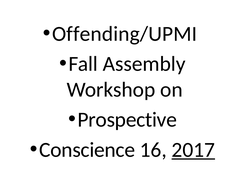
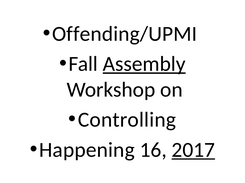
Assembly underline: none -> present
Prospective: Prospective -> Controlling
Conscience: Conscience -> Happening
